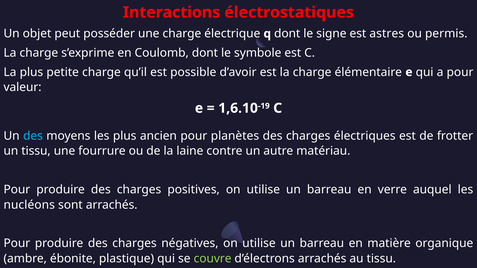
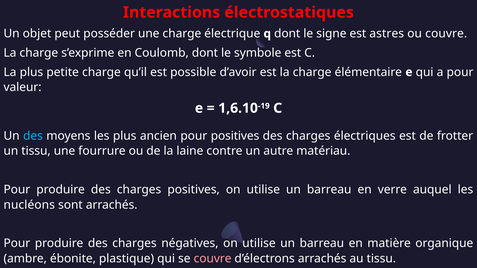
ou permis: permis -> couvre
pour planètes: planètes -> positives
couvre at (213, 259) colour: light green -> pink
